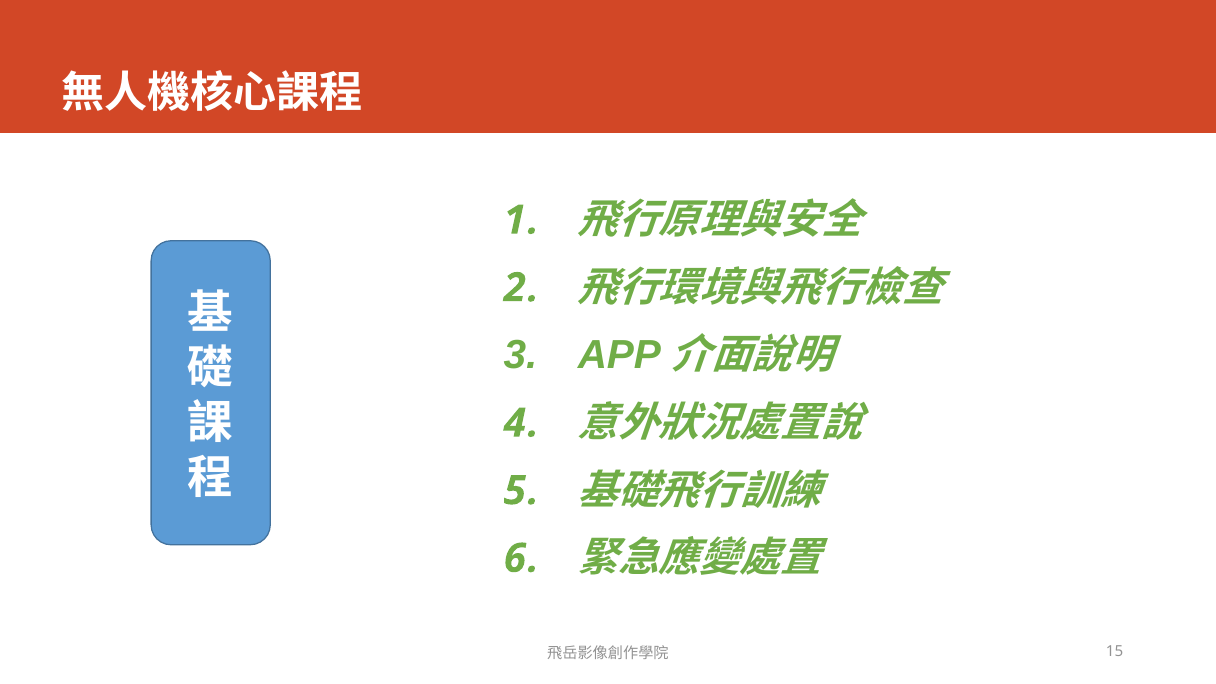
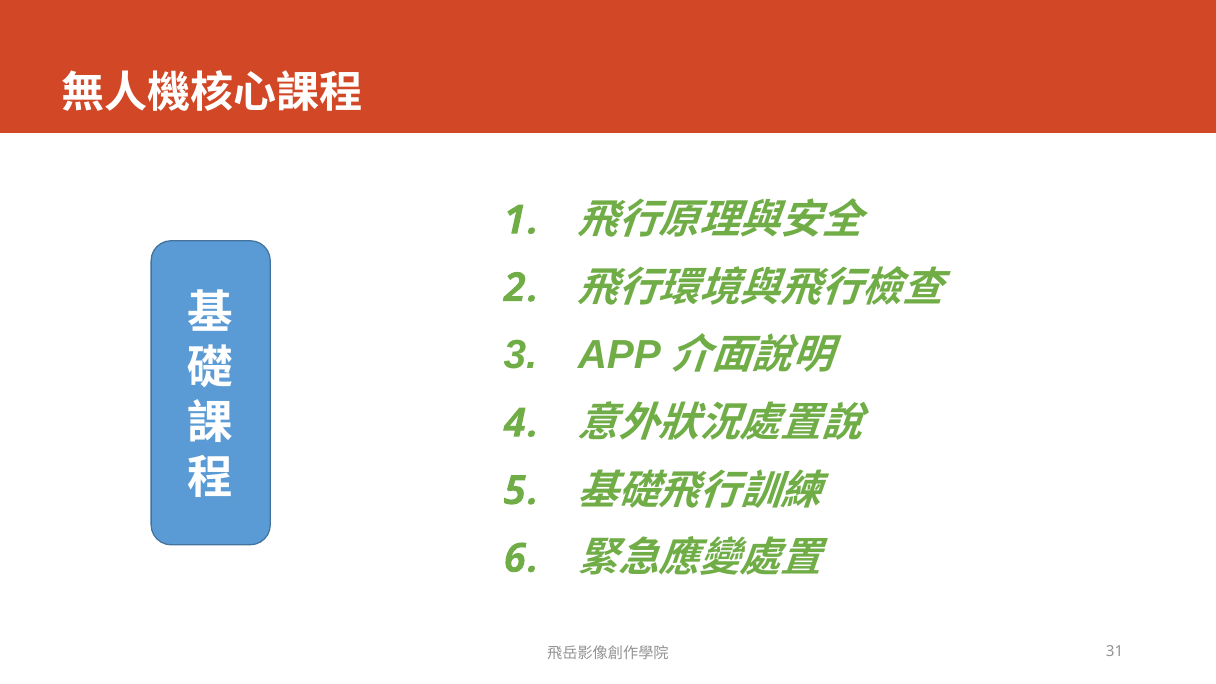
15: 15 -> 31
